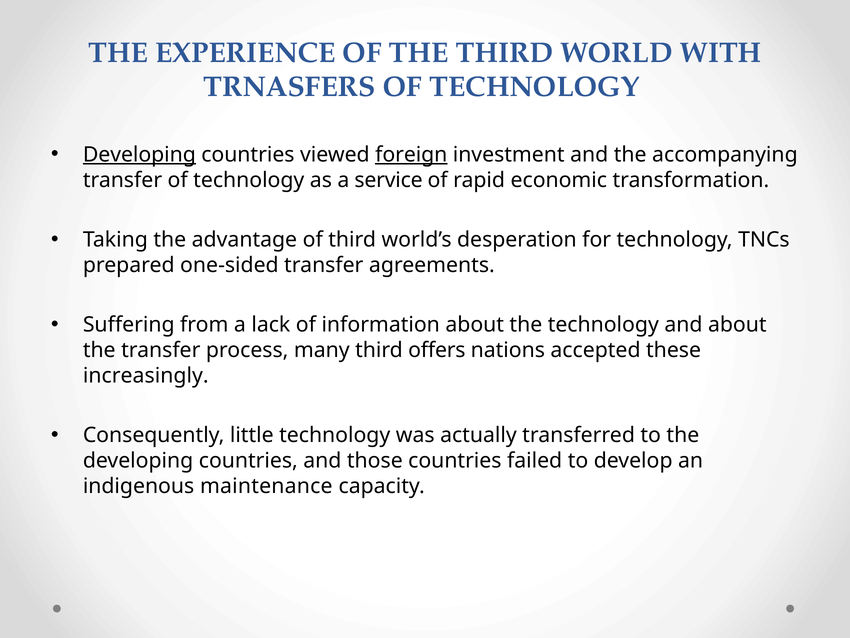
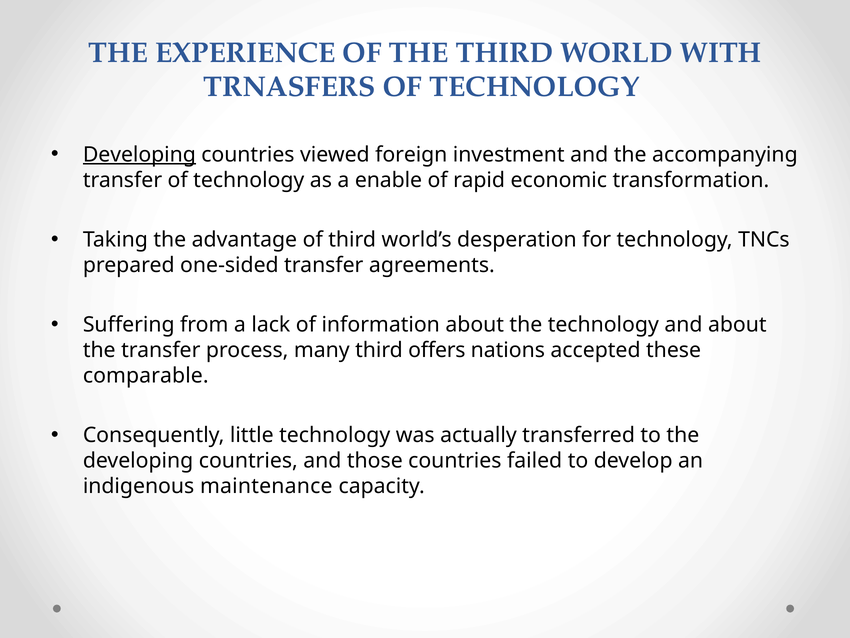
foreign underline: present -> none
service: service -> enable
increasingly: increasingly -> comparable
